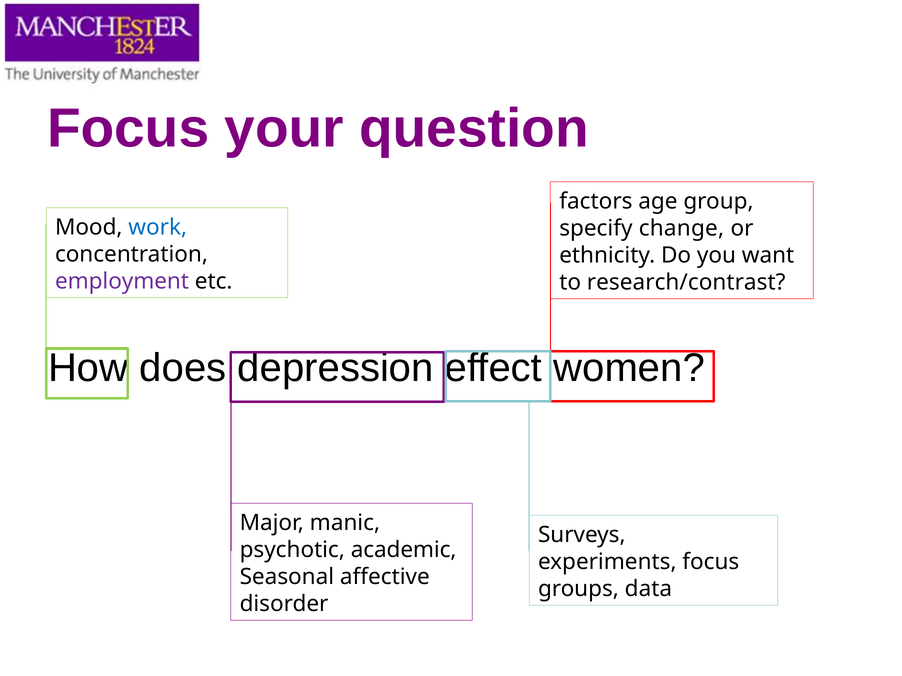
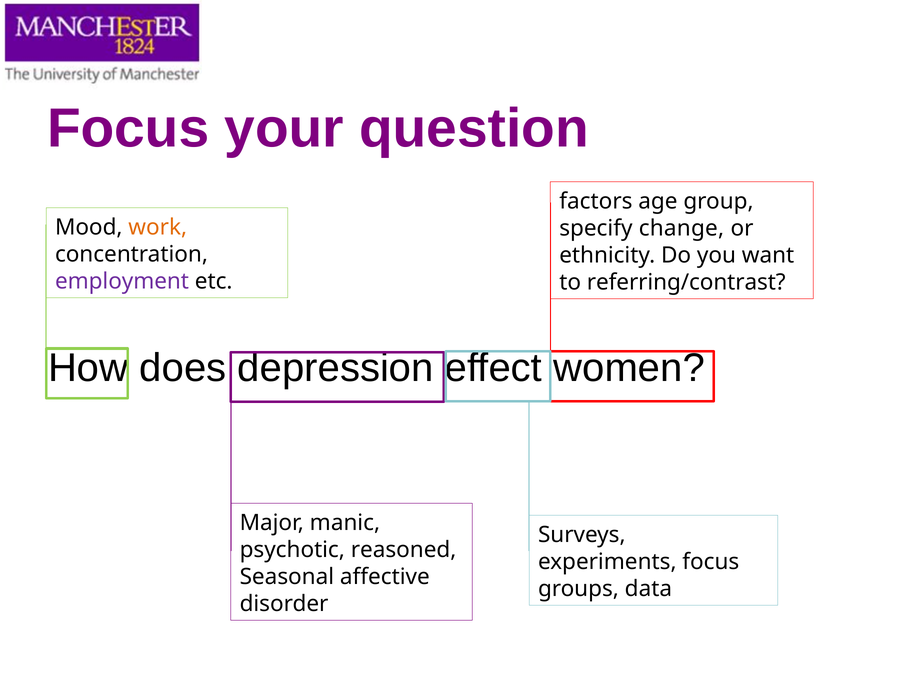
work colour: blue -> orange
research/contrast: research/contrast -> referring/contrast
academic: academic -> reasoned
